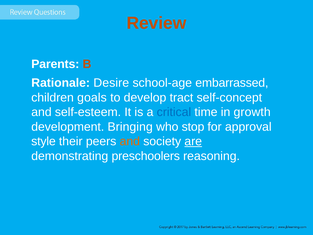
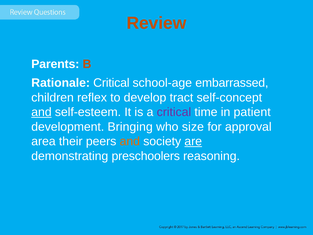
Rationale Desire: Desire -> Critical
goals: goals -> reflex
and at (41, 112) underline: none -> present
critical at (174, 112) colour: blue -> purple
growth: growth -> patient
stop: stop -> size
style: style -> area
